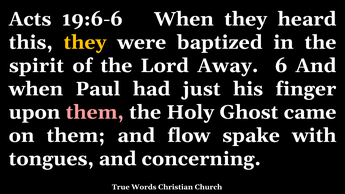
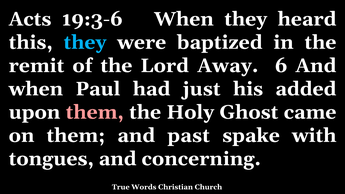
19:6-6: 19:6-6 -> 19:3-6
they at (85, 42) colour: yellow -> light blue
spirit: spirit -> remit
finger: finger -> added
flow: flow -> past
